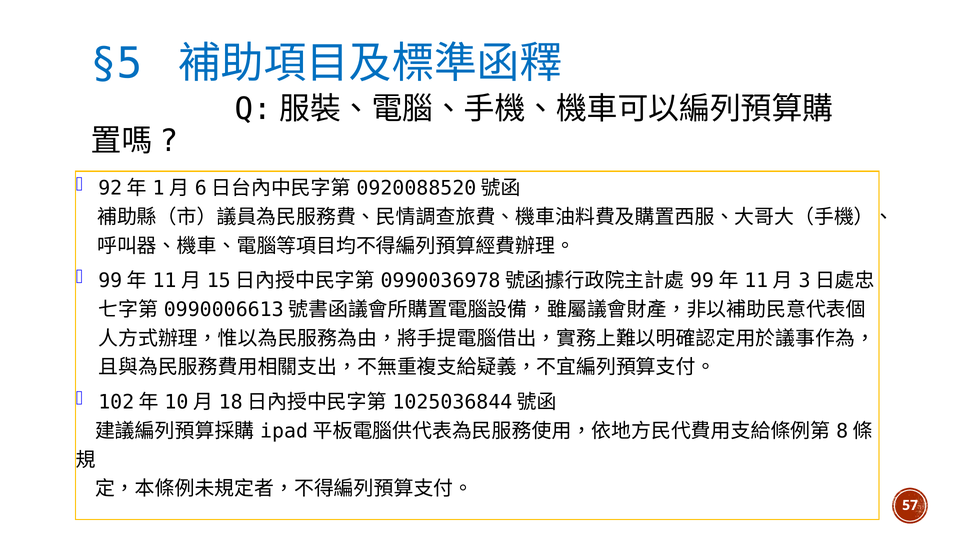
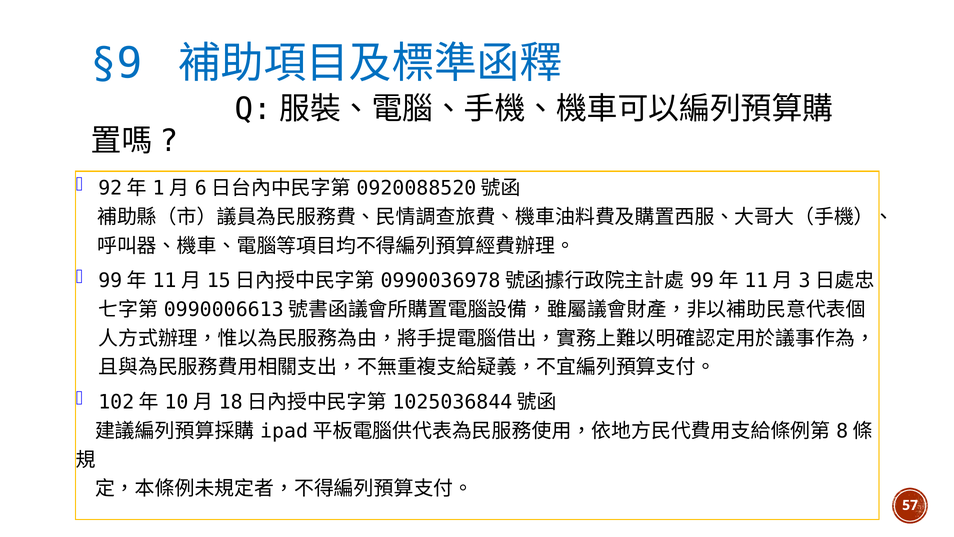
§5: §5 -> §9
